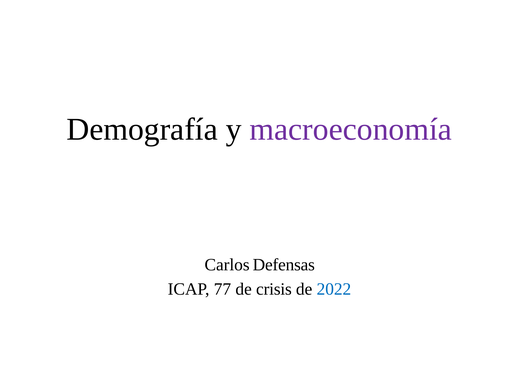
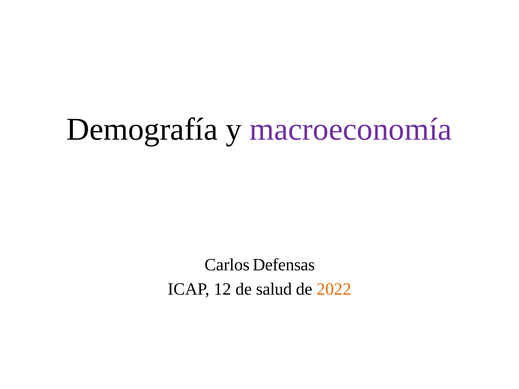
77: 77 -> 12
crisis: crisis -> salud
2022 colour: blue -> orange
